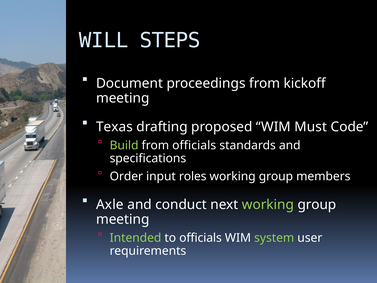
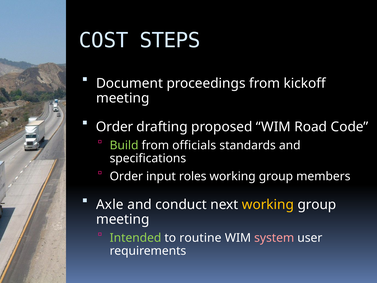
WILL: WILL -> COST
Texas at (114, 127): Texas -> Order
Must: Must -> Road
working at (268, 204) colour: light green -> yellow
to officials: officials -> routine
system colour: light green -> pink
